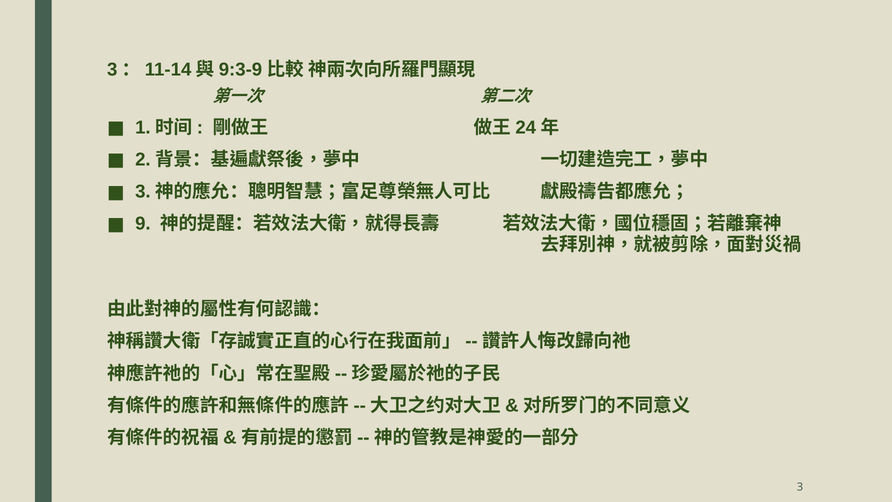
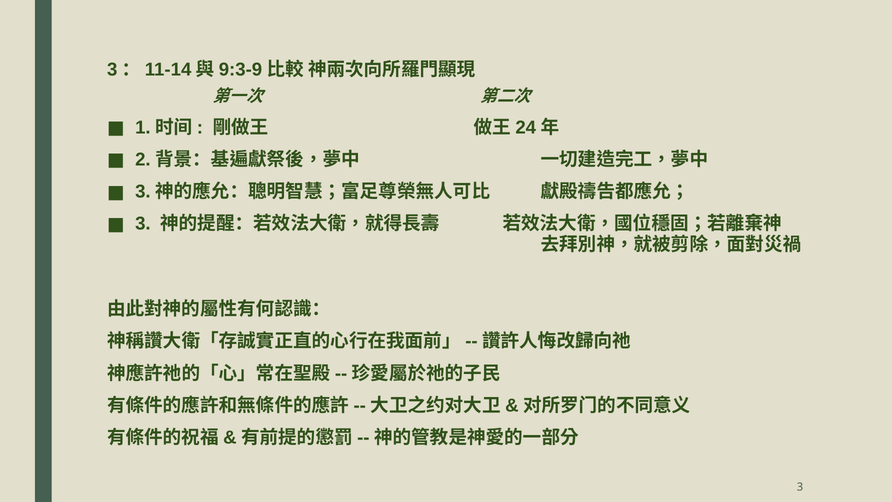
9 at (143, 224): 9 -> 3
